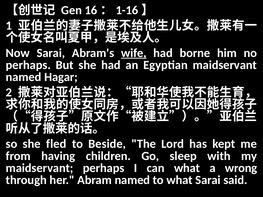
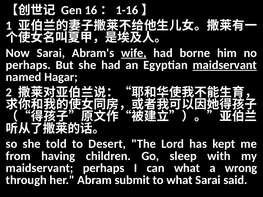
maidservant at (225, 65) underline: none -> present
fled: fled -> told
Beside: Beside -> Desert
Abram named: named -> submit
